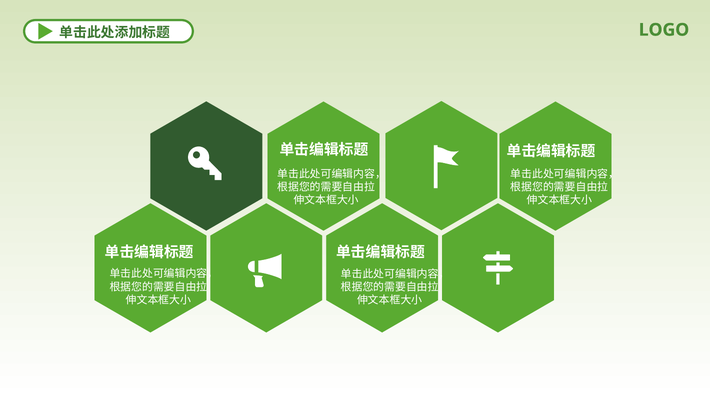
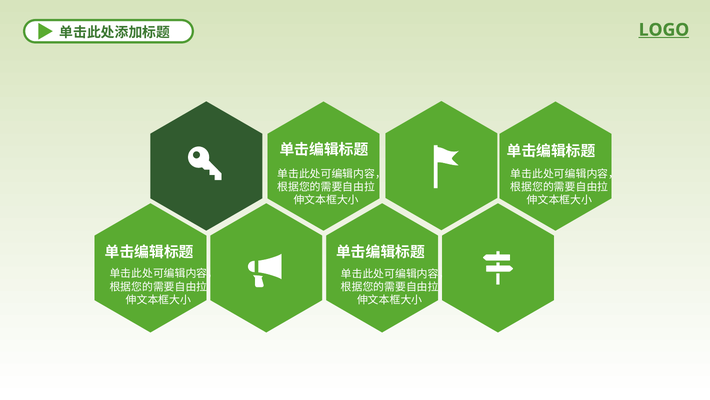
LOGO underline: none -> present
